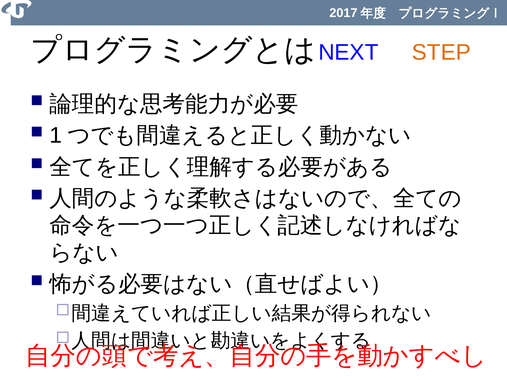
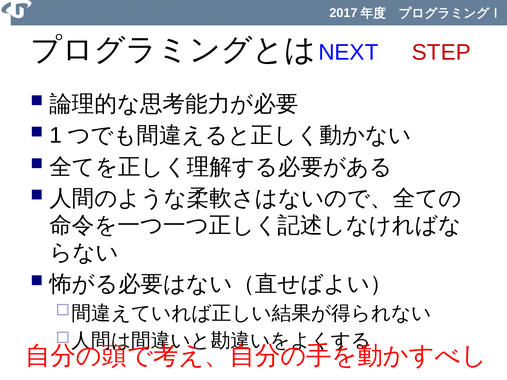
STEP colour: orange -> red
